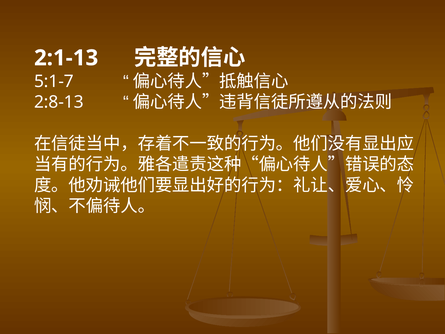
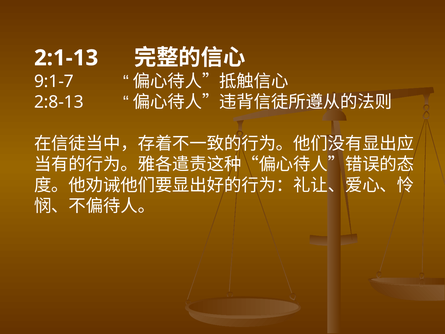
5:1-7: 5:1-7 -> 9:1-7
